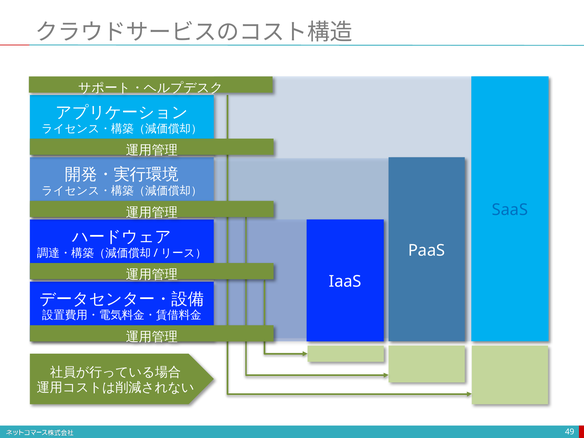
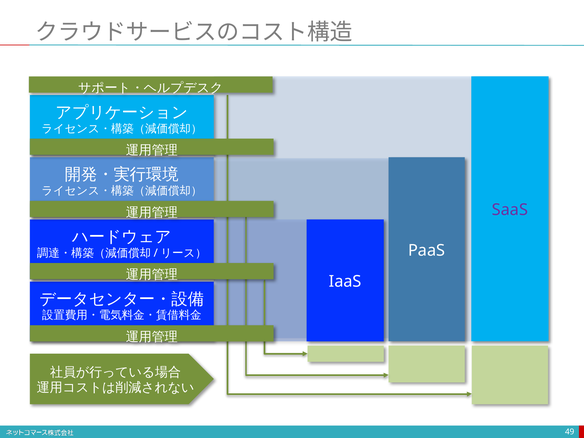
SaaS colour: blue -> purple
